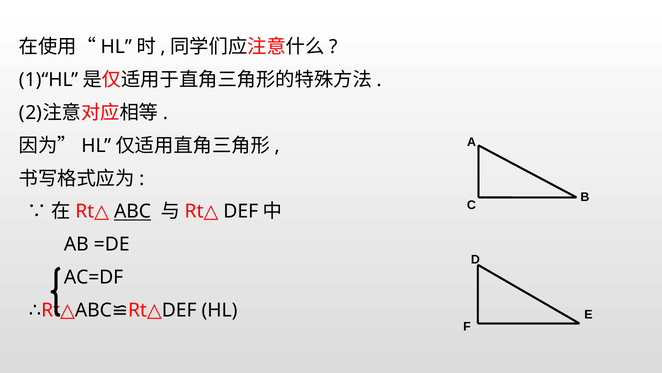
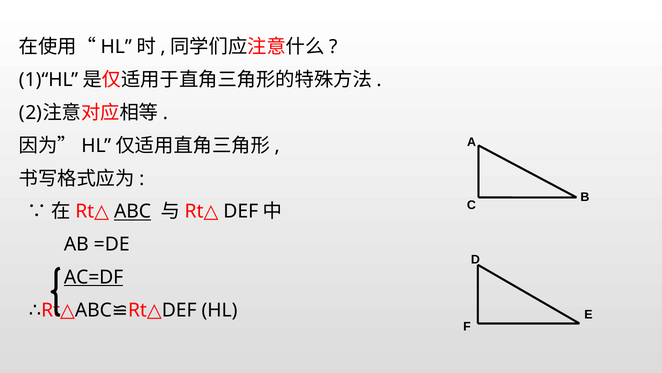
AC=DF underline: none -> present
